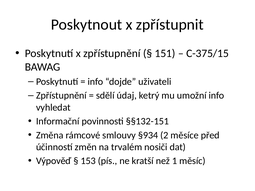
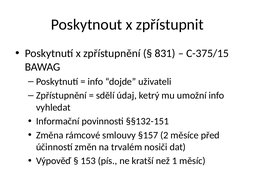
151: 151 -> 831
§934: §934 -> §157
